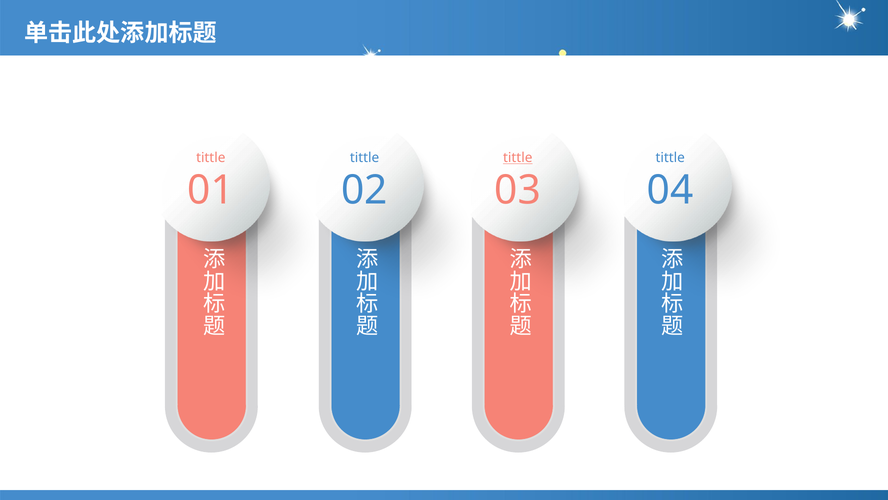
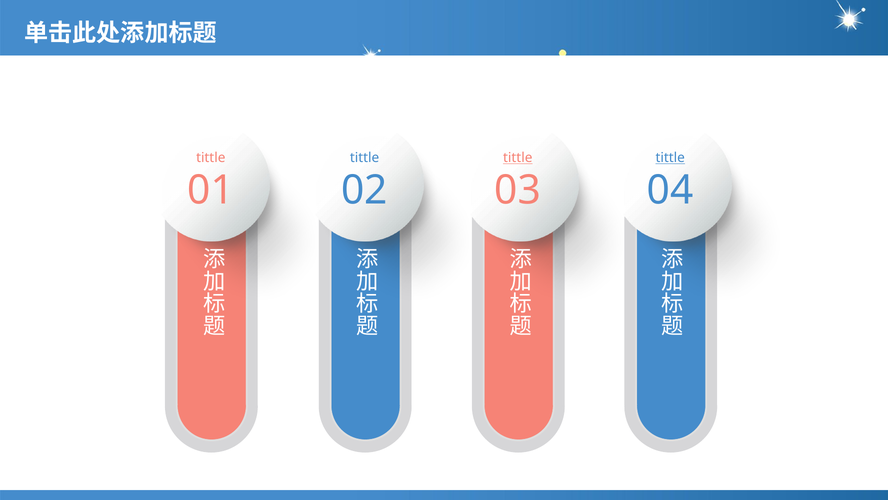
tittle at (670, 158) underline: none -> present
